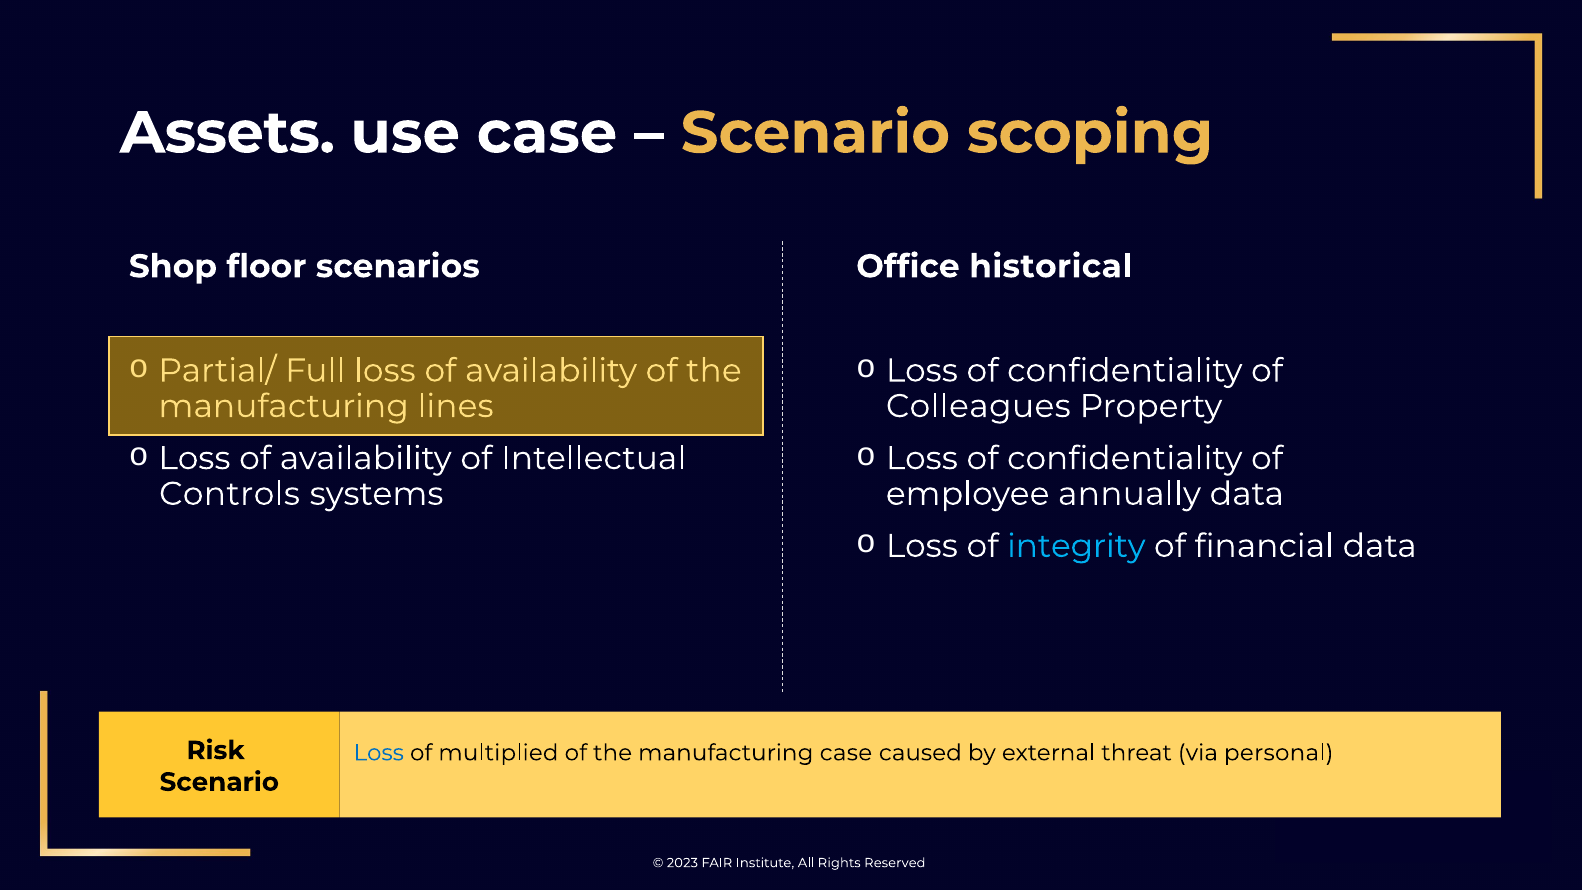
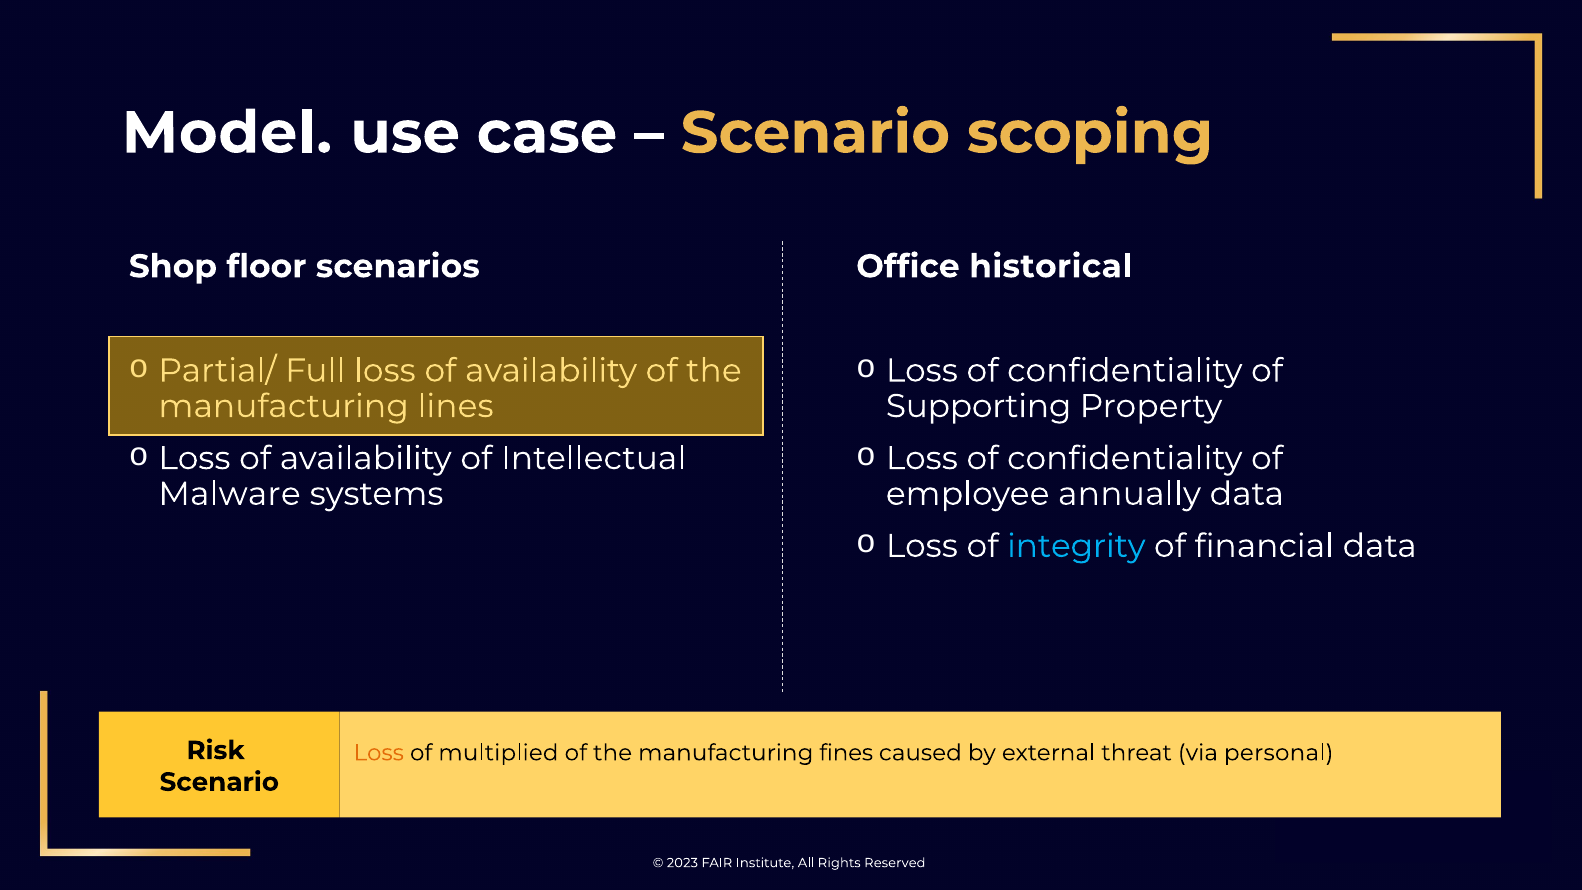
Assets: Assets -> Model
Colleagues: Colleagues -> Supporting
Controls: Controls -> Malware
Loss at (379, 753) colour: blue -> orange
manufacturing case: case -> fines
